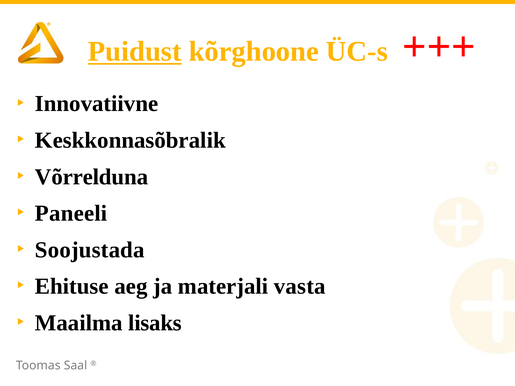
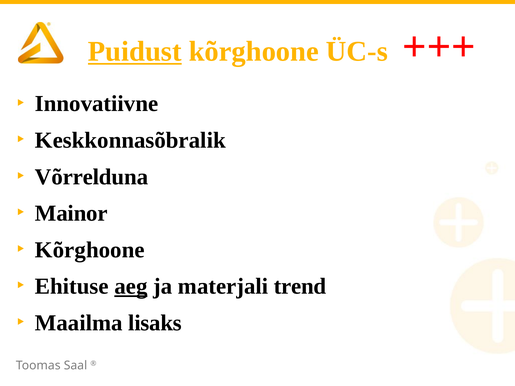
Paneeli: Paneeli -> Mainor
Soojustada at (90, 250): Soojustada -> Kõrghoone
aeg underline: none -> present
vasta: vasta -> trend
